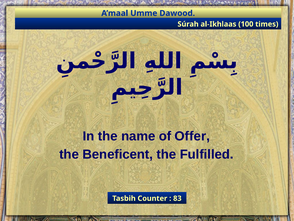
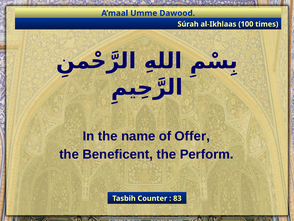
Fulfilled: Fulfilled -> Perform
